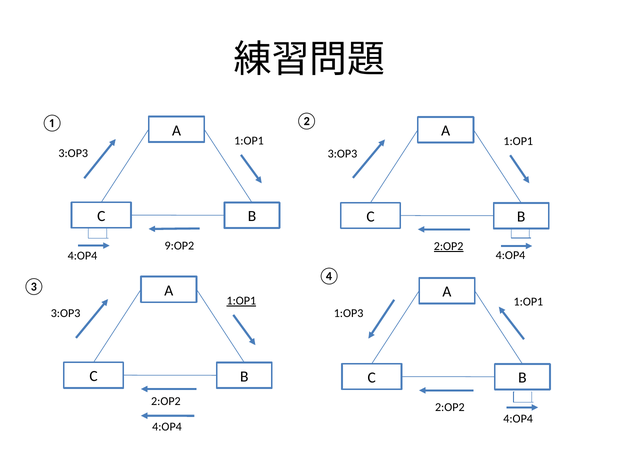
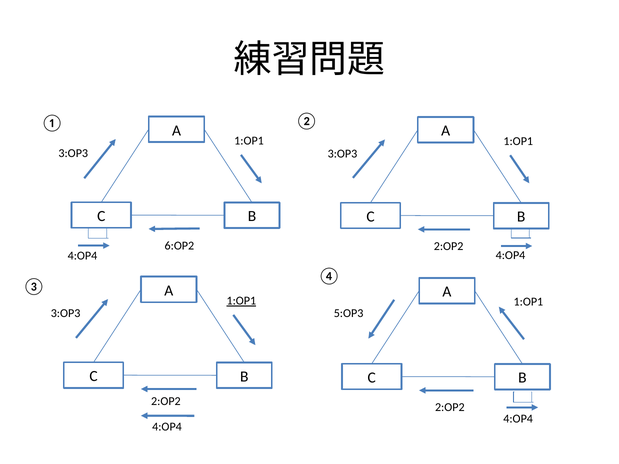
9:OP2: 9:OP2 -> 6:OP2
2:OP2 at (449, 246) underline: present -> none
1:OP3: 1:OP3 -> 5:OP3
